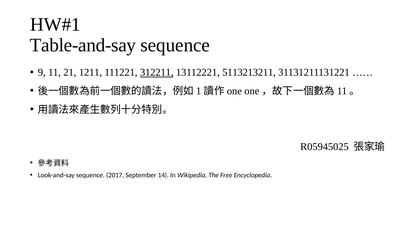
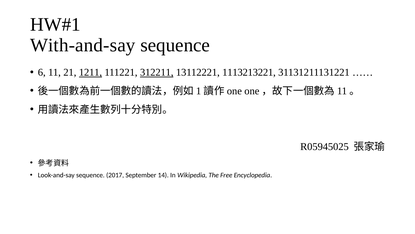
Table-and-say: Table-and-say -> With-and-say
9: 9 -> 6
1211 underline: none -> present
5113213211: 5113213211 -> 1113213221
